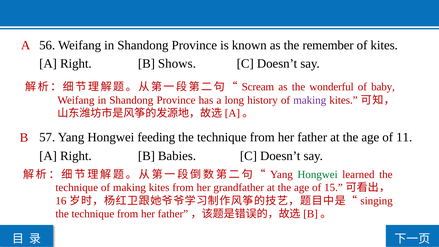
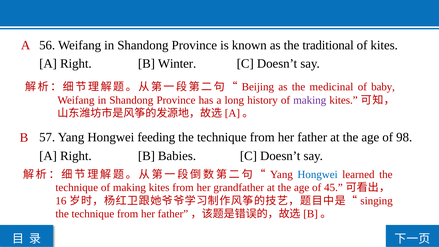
remember: remember -> traditional
Shows: Shows -> Winter
Scream: Scream -> Beijing
wonderful: wonderful -> medicinal
11: 11 -> 98
Hongwei at (318, 174) colour: green -> blue
15: 15 -> 45
